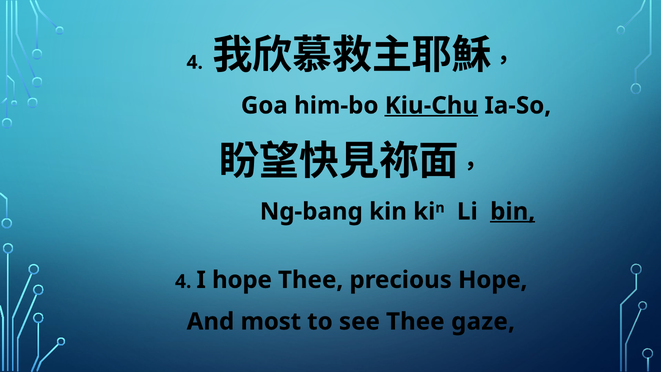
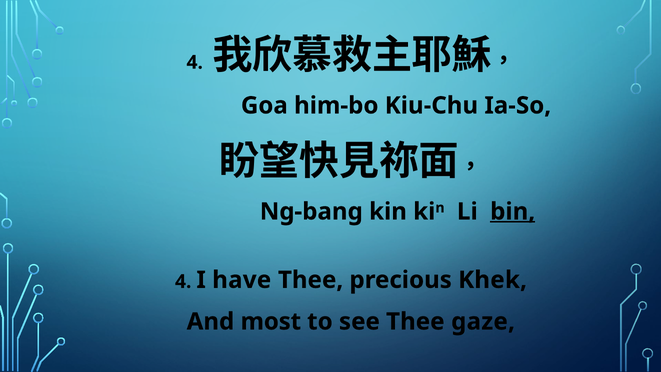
Kiu-Chu underline: present -> none
I hope: hope -> have
precious Hope: Hope -> Khek
